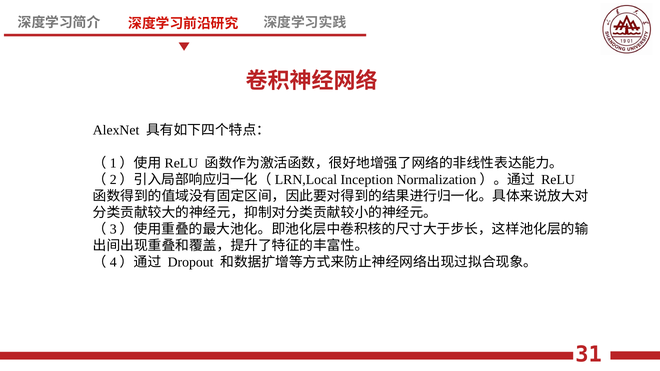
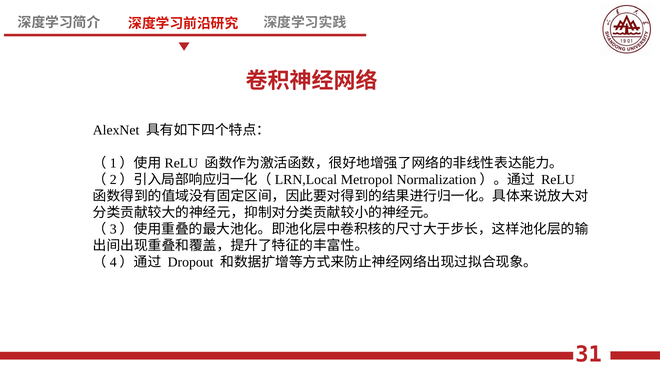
Inception: Inception -> Metropol
